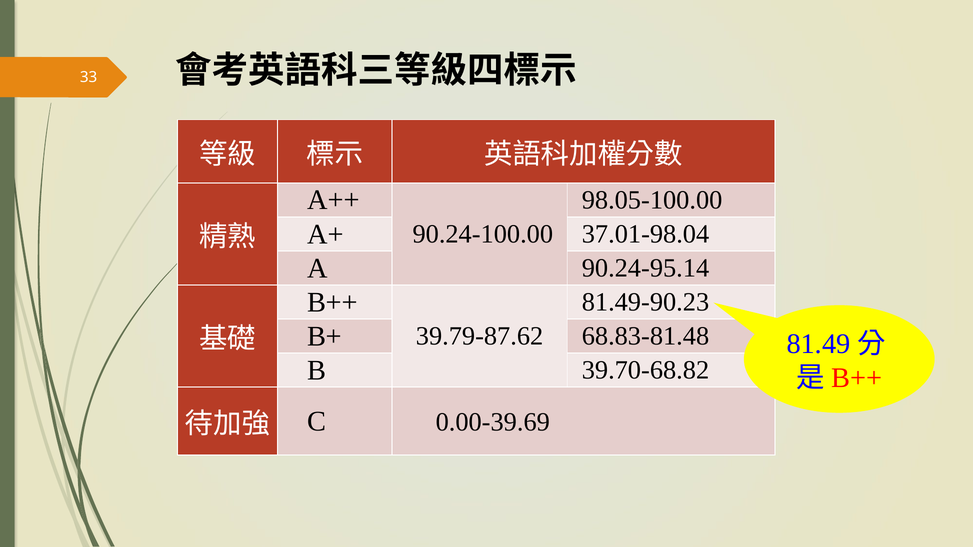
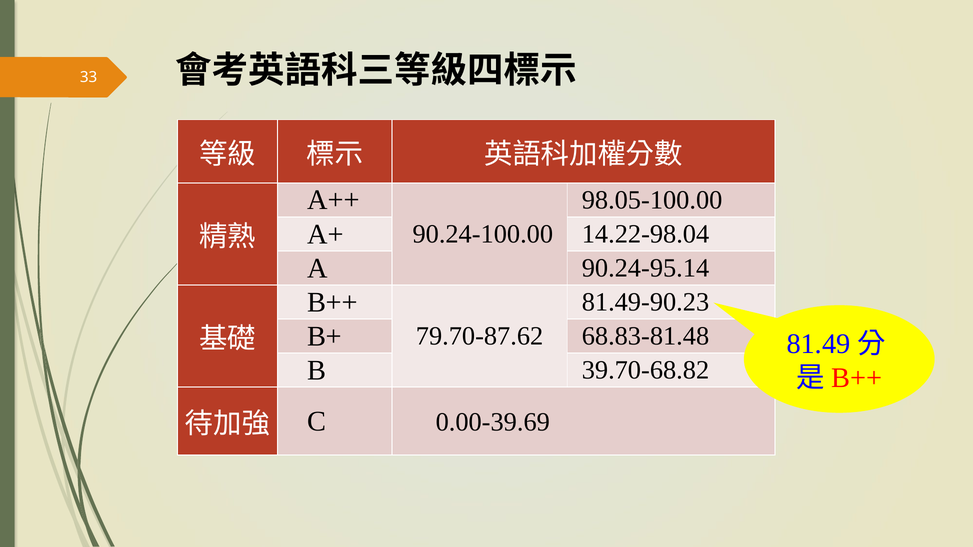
37.01-98.04: 37.01-98.04 -> 14.22-98.04
39.79-87.62: 39.79-87.62 -> 79.70-87.62
